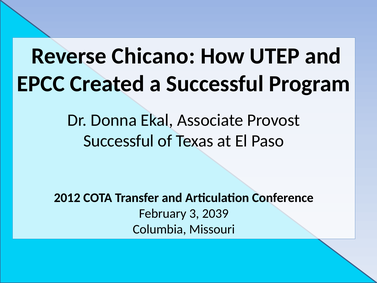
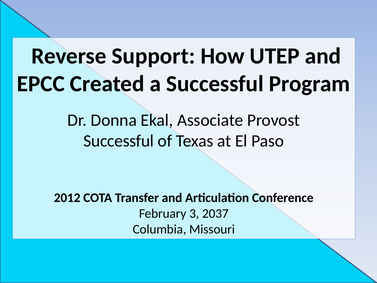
Chicano: Chicano -> Support
2039: 2039 -> 2037
